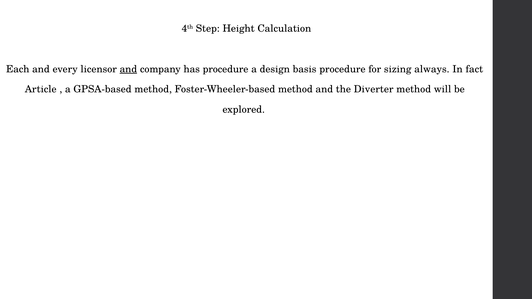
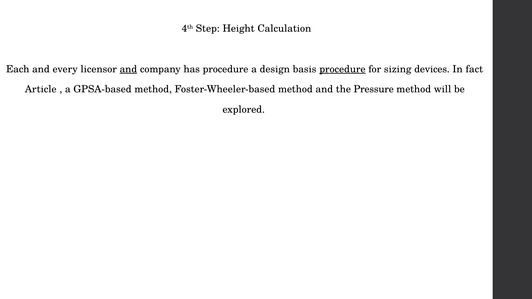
procedure at (342, 69) underline: none -> present
always: always -> devices
Diverter: Diverter -> Pressure
